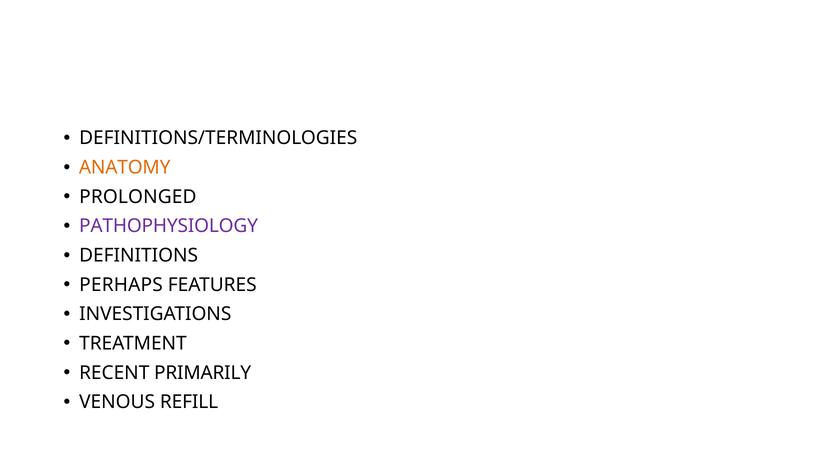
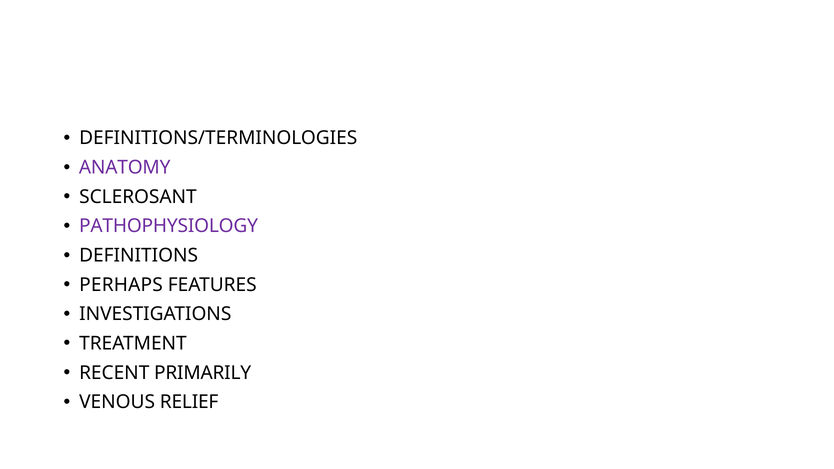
ANATOMY colour: orange -> purple
PROLONGED: PROLONGED -> SCLEROSANT
REFILL: REFILL -> RELIEF
